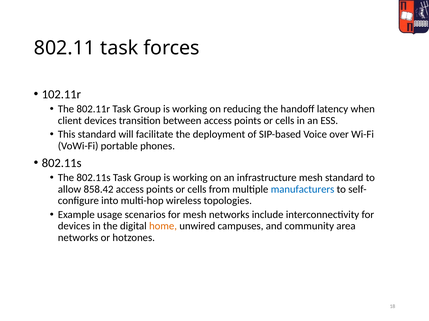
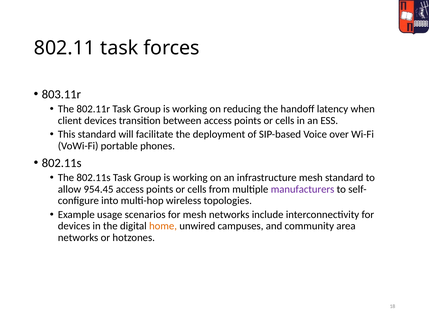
102.11r: 102.11r -> 803.11r
858.42: 858.42 -> 954.45
manufacturers colour: blue -> purple
